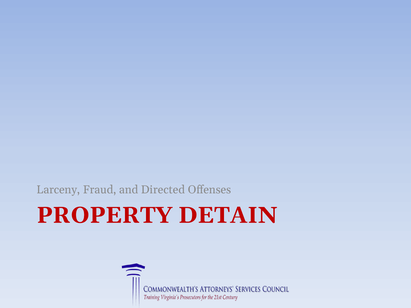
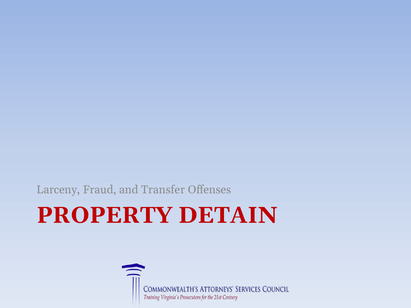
Directed: Directed -> Transfer
